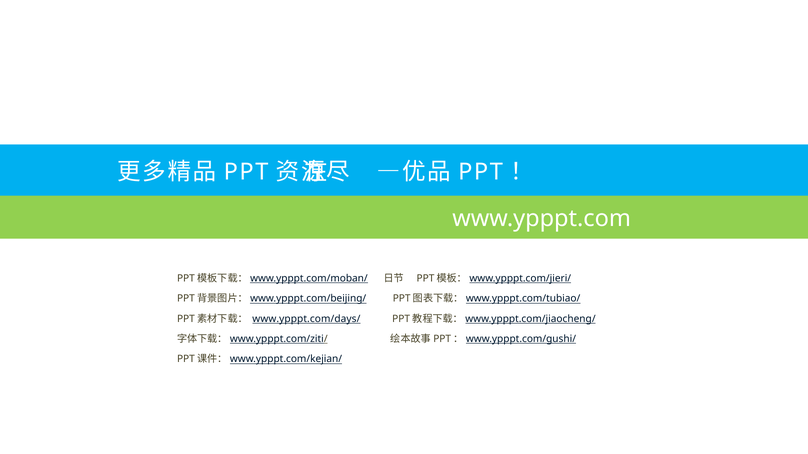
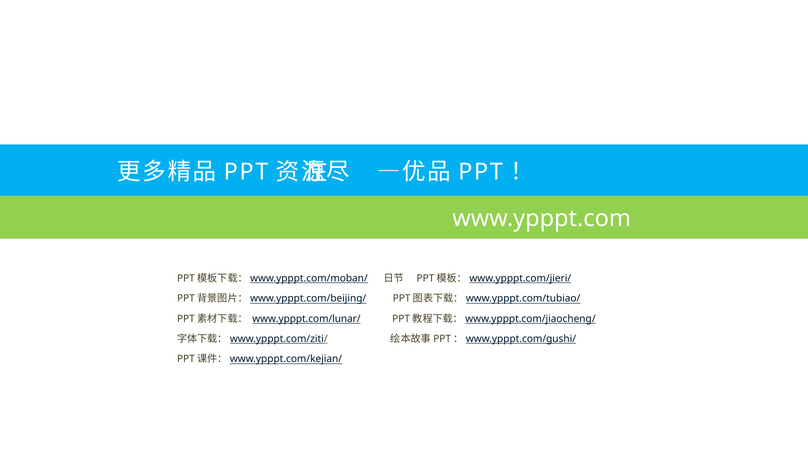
www.ypppt.com/days/: www.ypppt.com/days/ -> www.ypppt.com/lunar/
